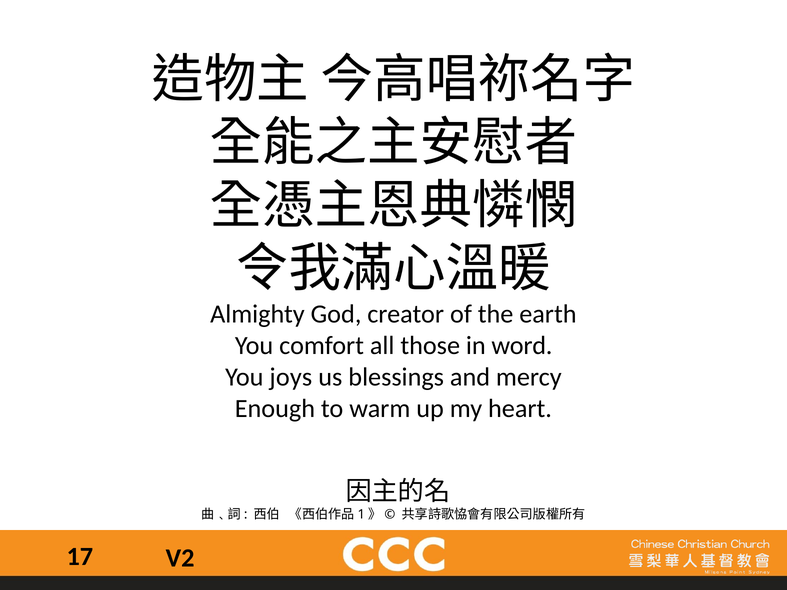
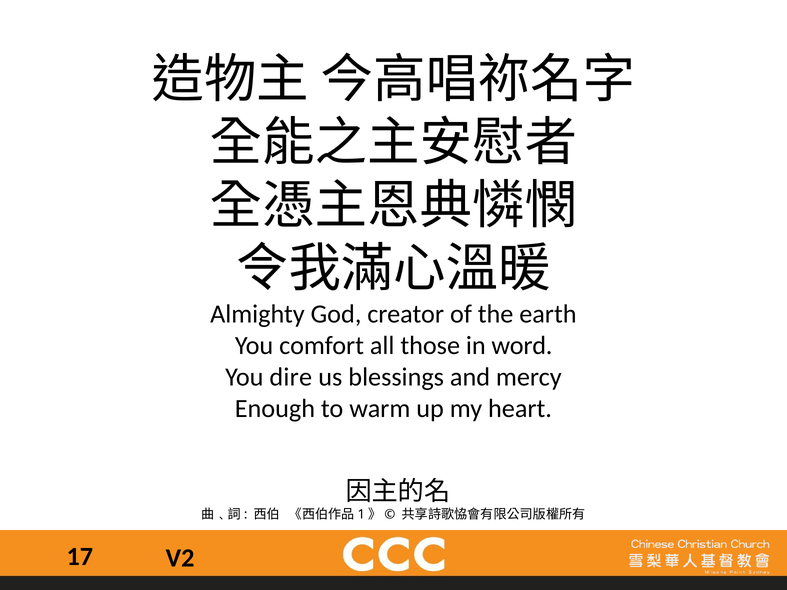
joys: joys -> dire
